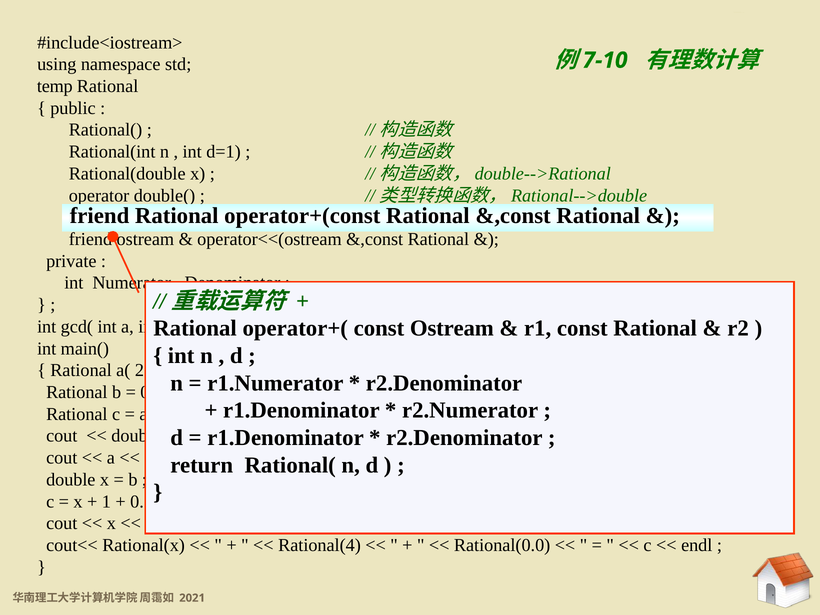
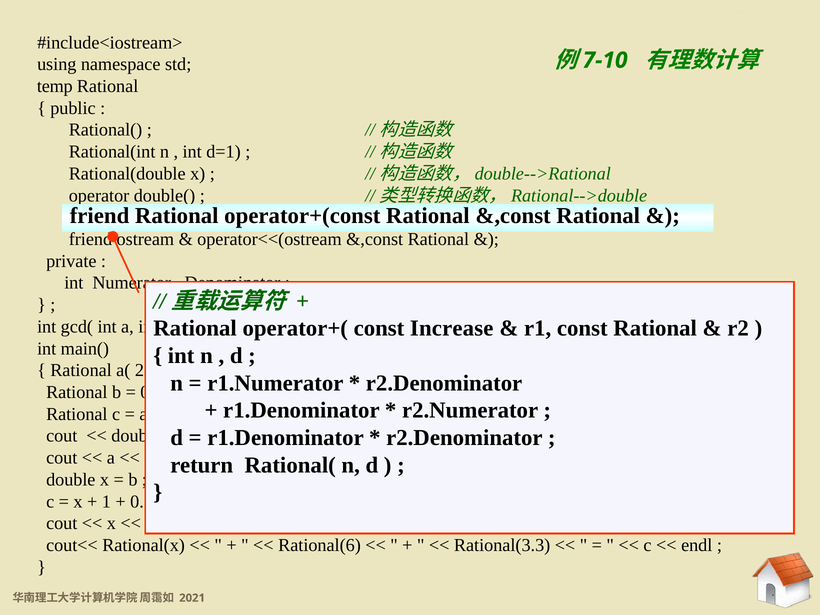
Ostream at (452, 328): Ostream -> Increase
Rational(4: Rational(4 -> Rational(6
Rational(0.0: Rational(0.0 -> Rational(3.3
